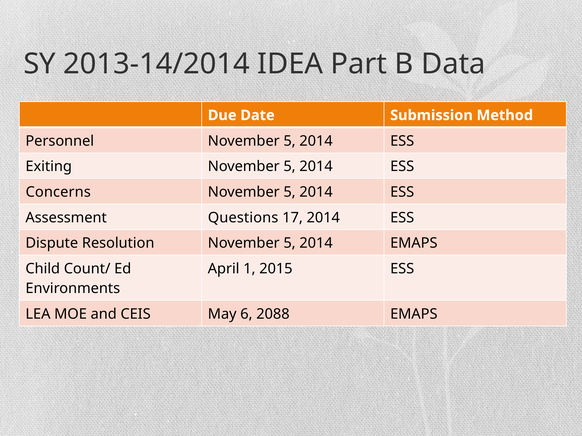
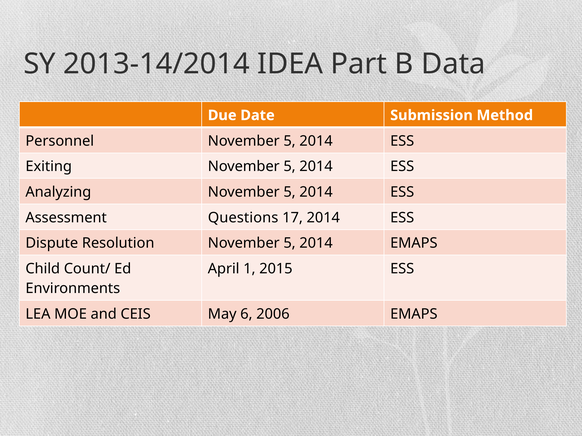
Concerns: Concerns -> Analyzing
2088: 2088 -> 2006
